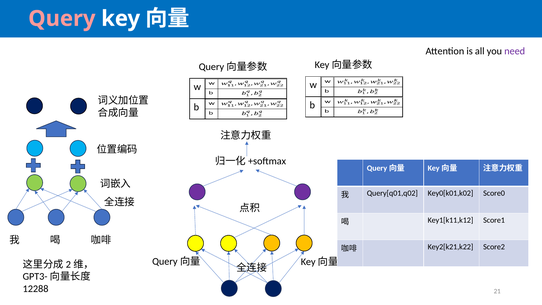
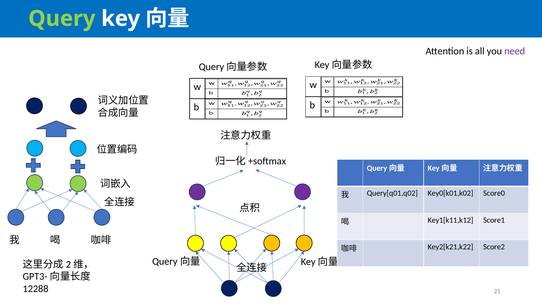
Query colour: pink -> light green
